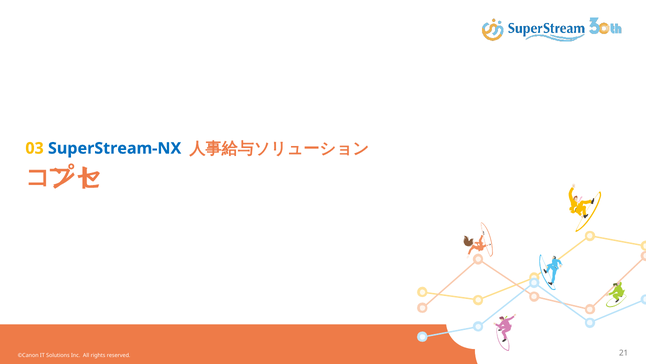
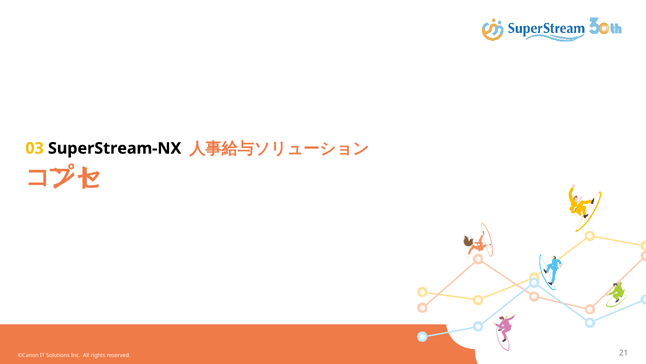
SuperStream-NX colour: blue -> black
